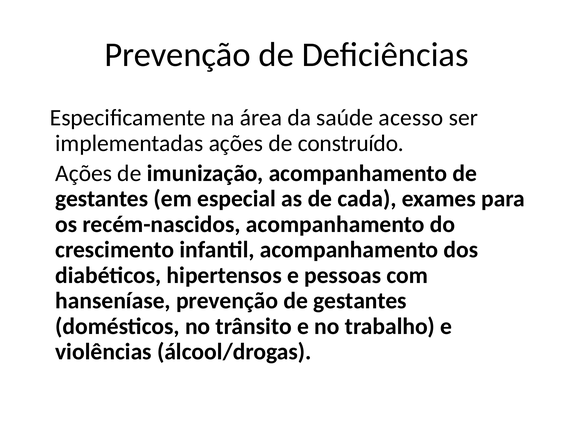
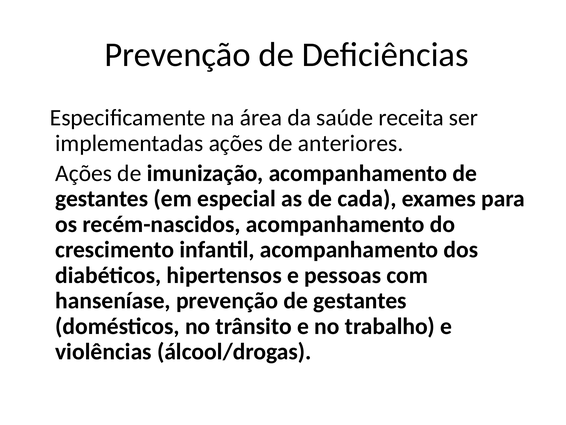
acesso: acesso -> receita
construído: construído -> anteriores
